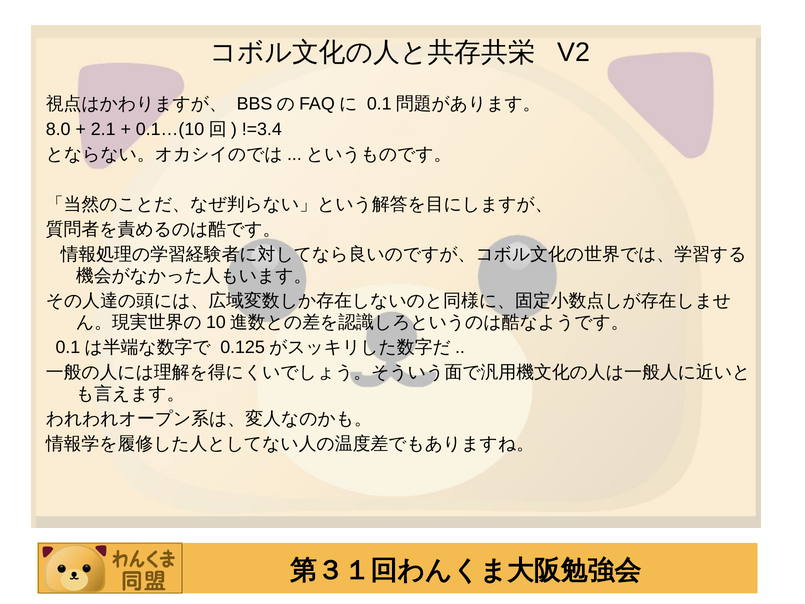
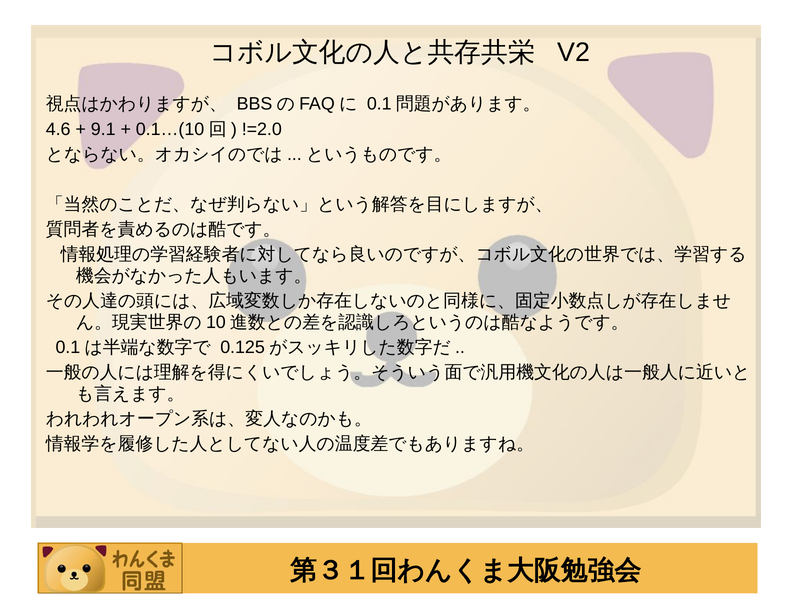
8.0: 8.0 -> 4.6
2.1: 2.1 -> 9.1
!=3.4: !=3.4 -> !=2.0
